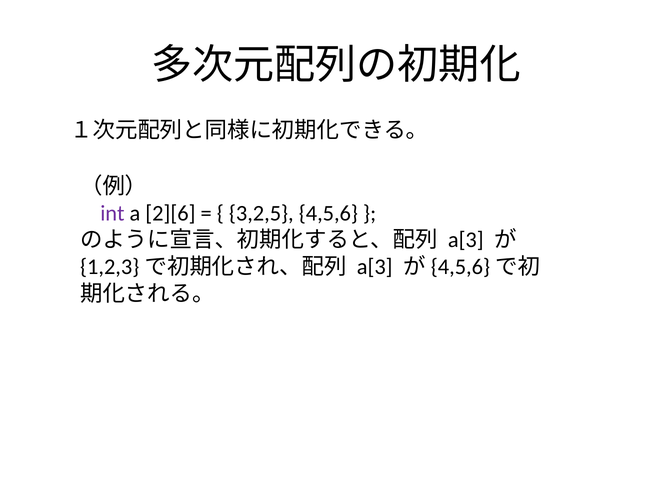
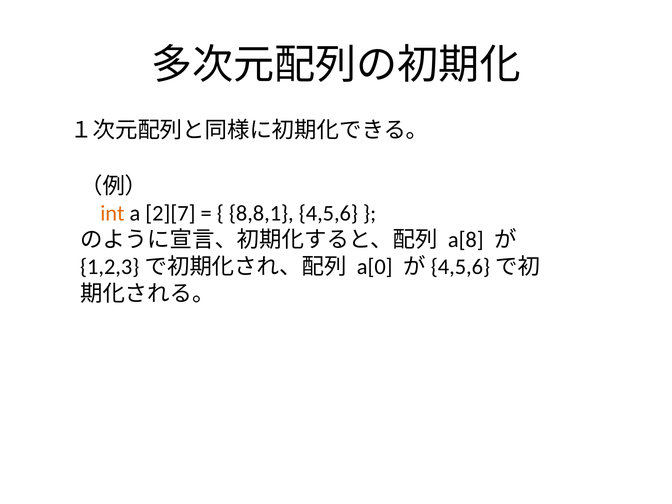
int colour: purple -> orange
2][6: 2][6 -> 2][7
3,2,5: 3,2,5 -> 8,8,1
a[3 at (466, 240): a[3 -> a[8
a[3 at (375, 267): a[3 -> a[0
